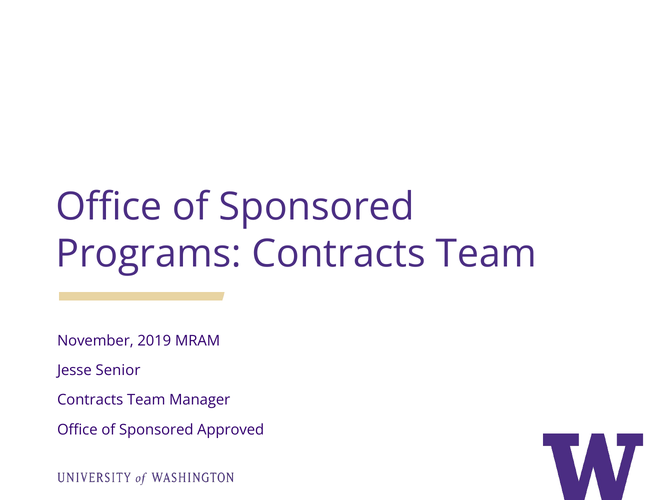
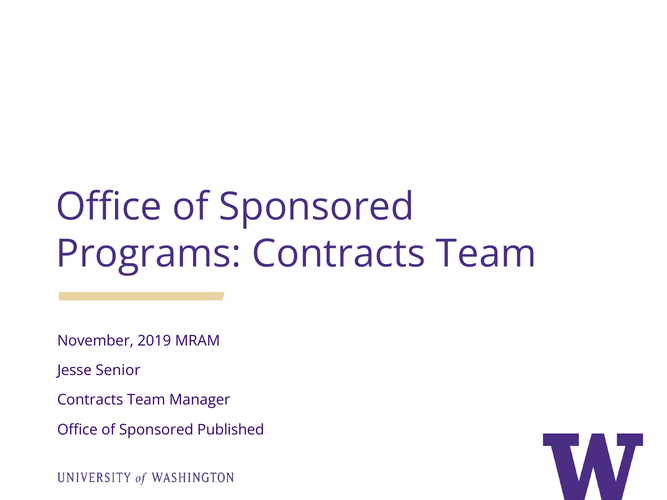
Approved: Approved -> Published
